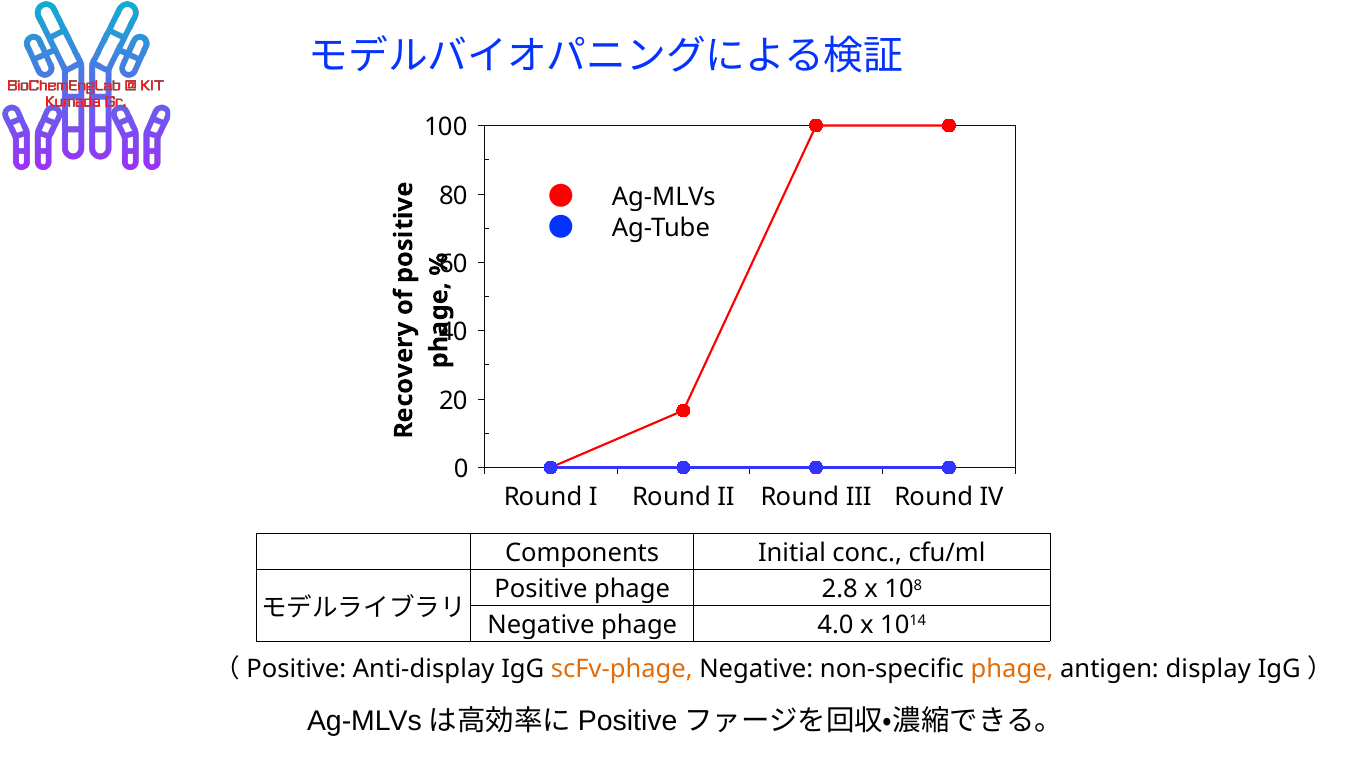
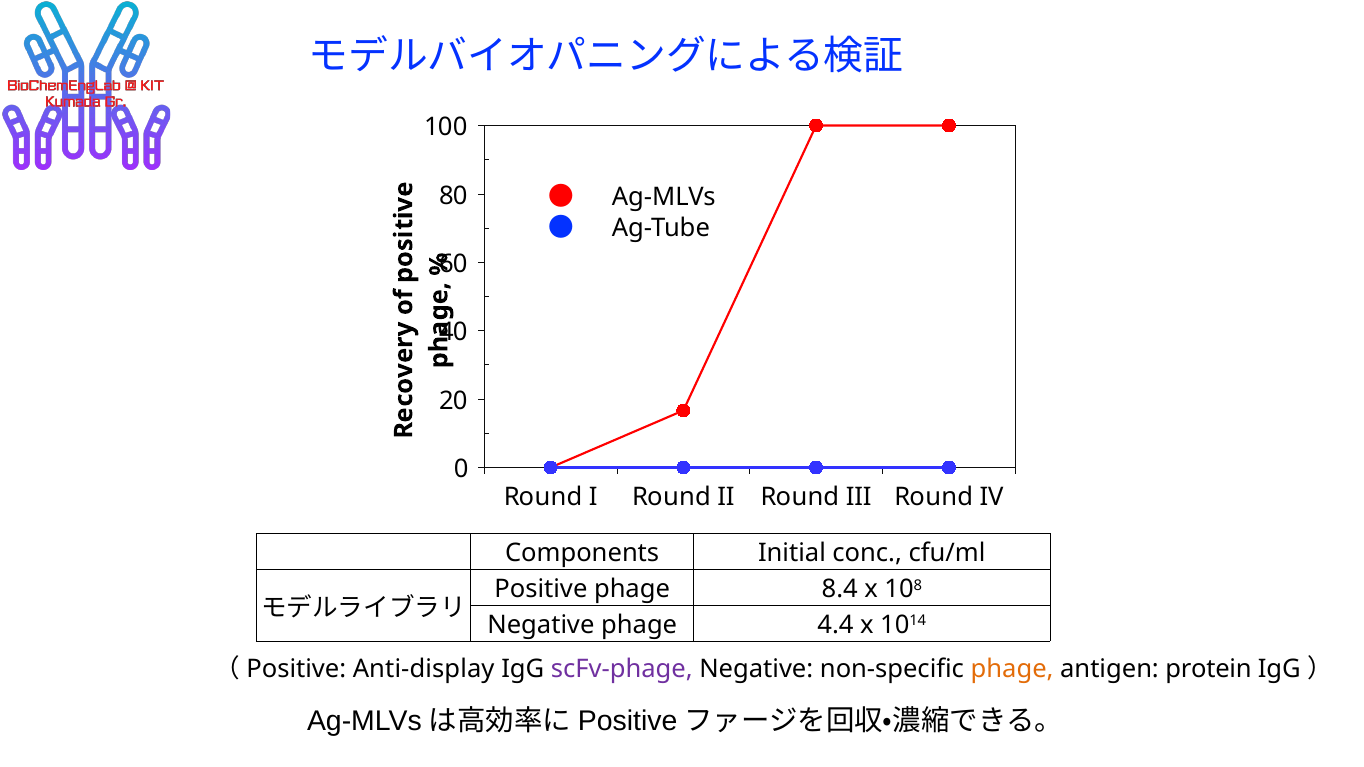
2.8: 2.8 -> 8.4
4.0: 4.0 -> 4.4
scFv-phage colour: orange -> purple
display: display -> protein
